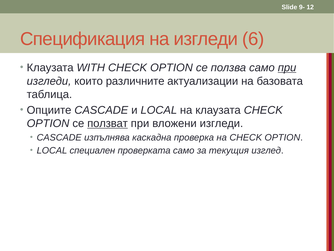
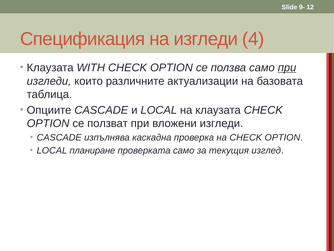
6: 6 -> 4
ползват underline: present -> none
специален: специален -> планиране
